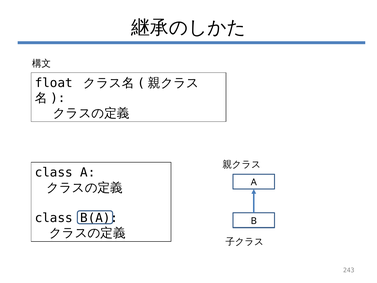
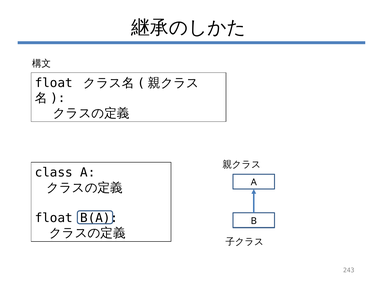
class at (54, 218): class -> float
